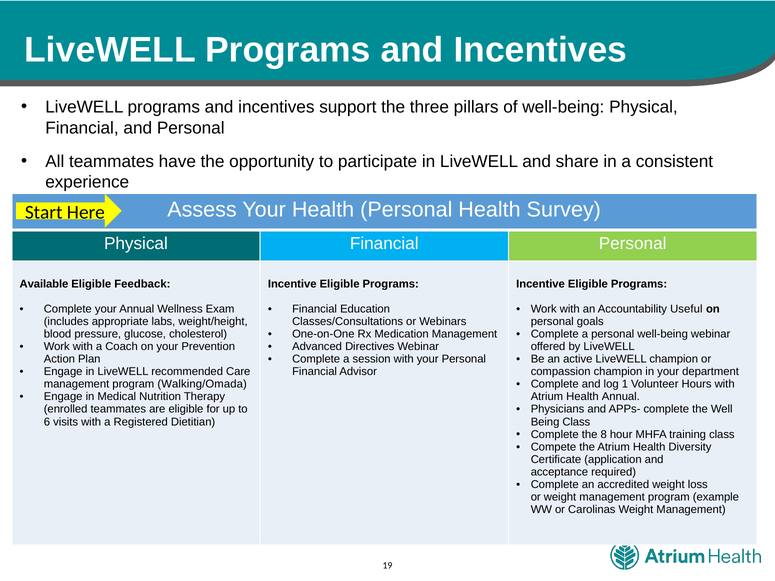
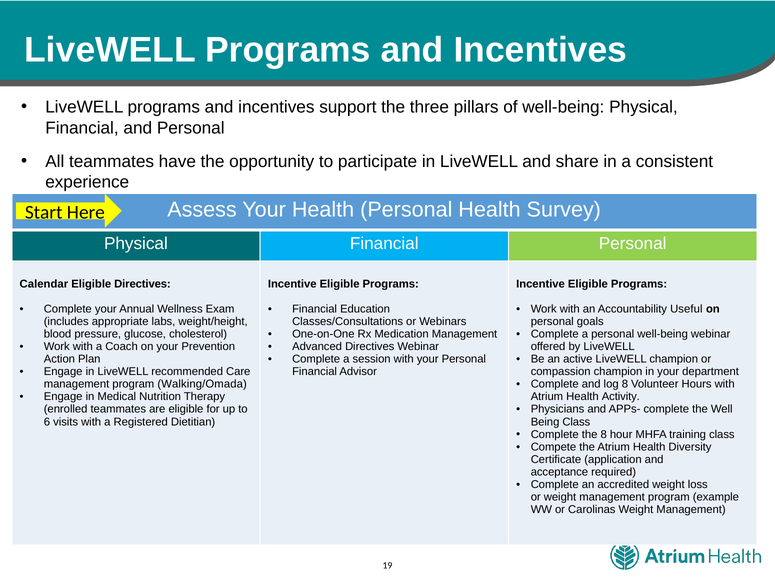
Available: Available -> Calendar
Eligible Feedback: Feedback -> Directives
log 1: 1 -> 8
Health Annual: Annual -> Activity
